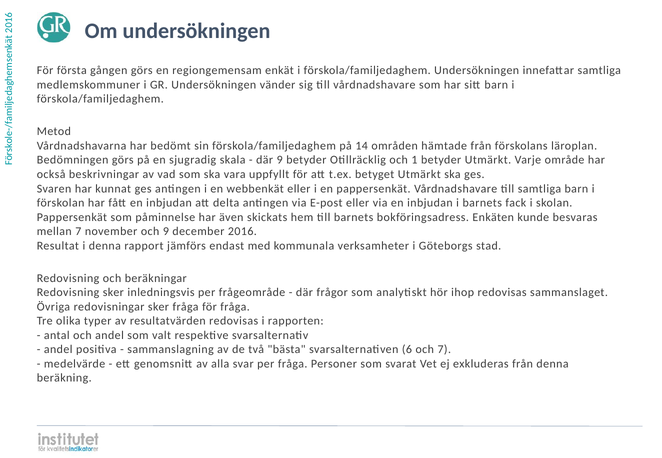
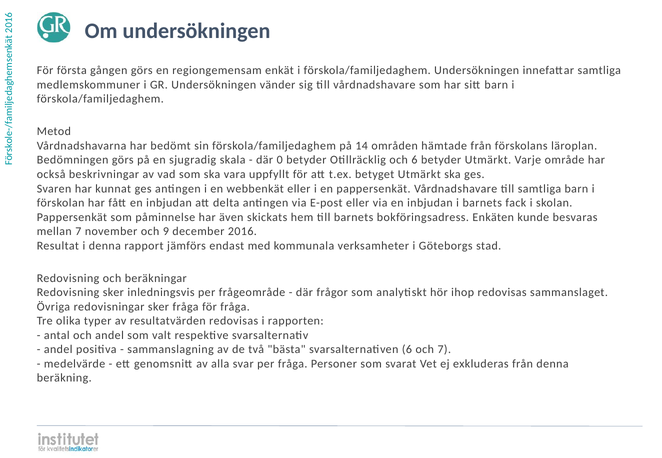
där 9: 9 -> 0
och 1: 1 -> 6
